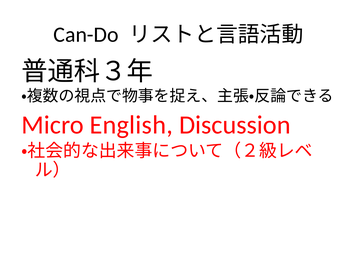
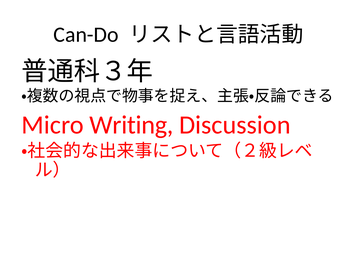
English: English -> Writing
